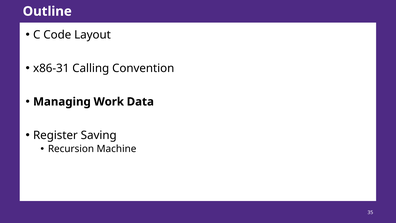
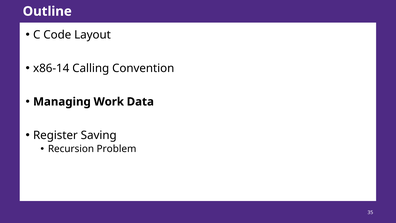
x86-31: x86-31 -> x86-14
Machine: Machine -> Problem
